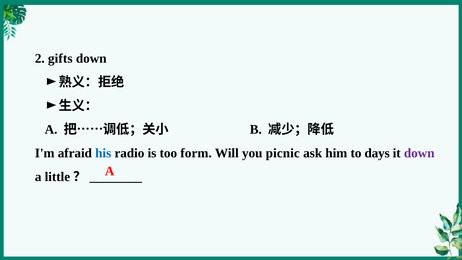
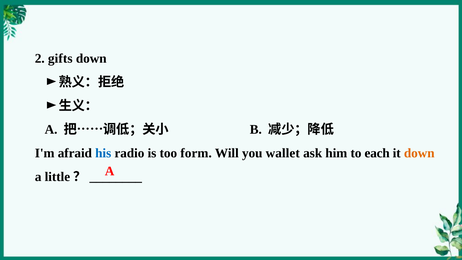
picnic: picnic -> wallet
days: days -> each
down at (419, 153) colour: purple -> orange
